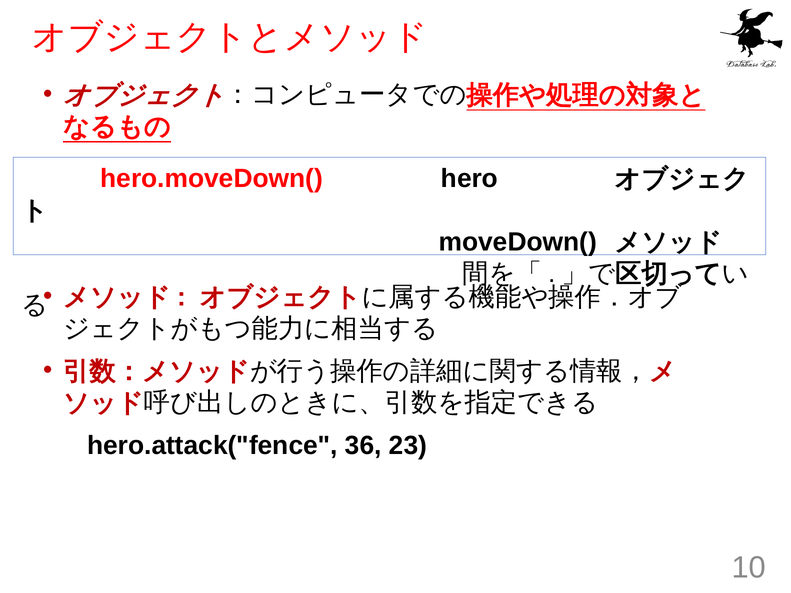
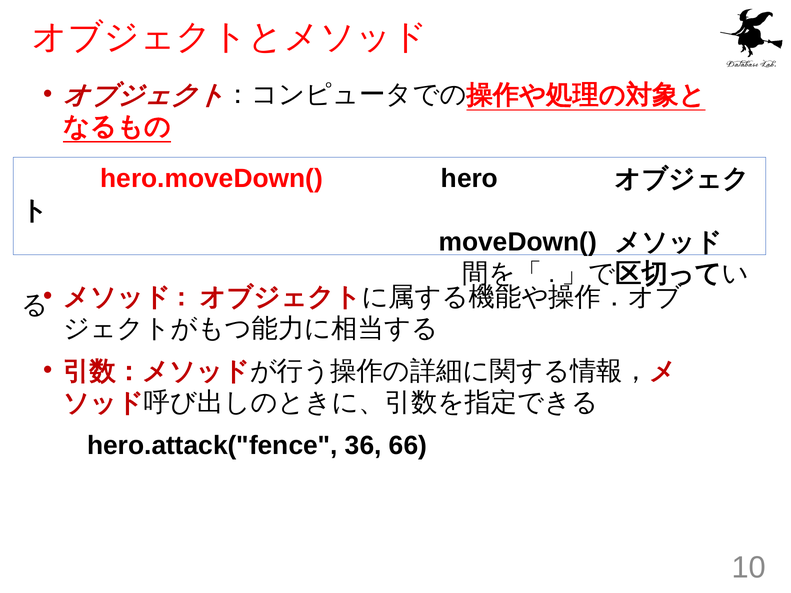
23: 23 -> 66
